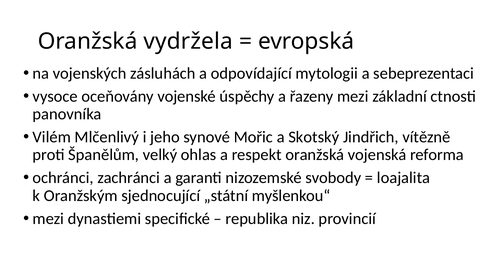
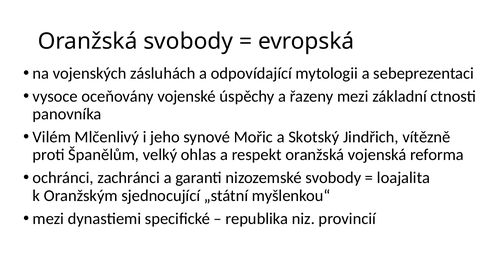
Oranžská vydržela: vydržela -> svobody
